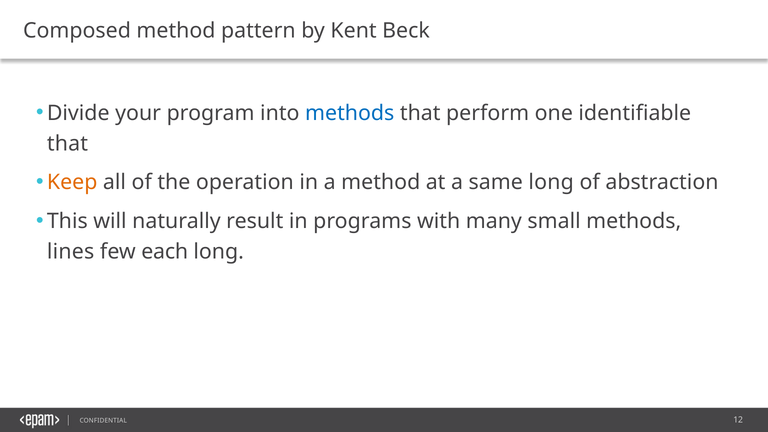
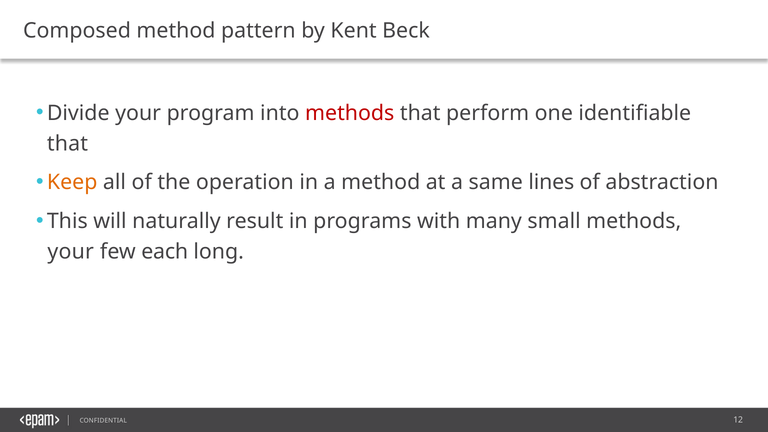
methods at (350, 113) colour: blue -> red
same long: long -> lines
lines at (71, 252): lines -> your
